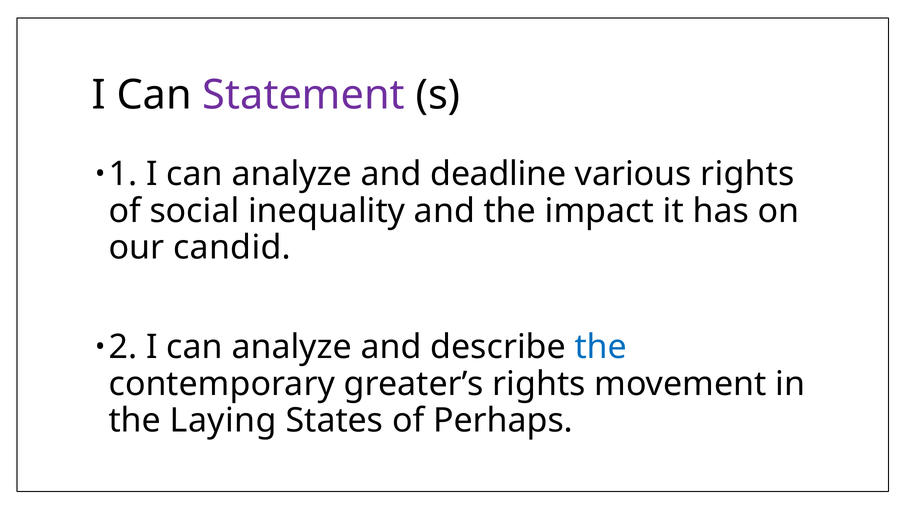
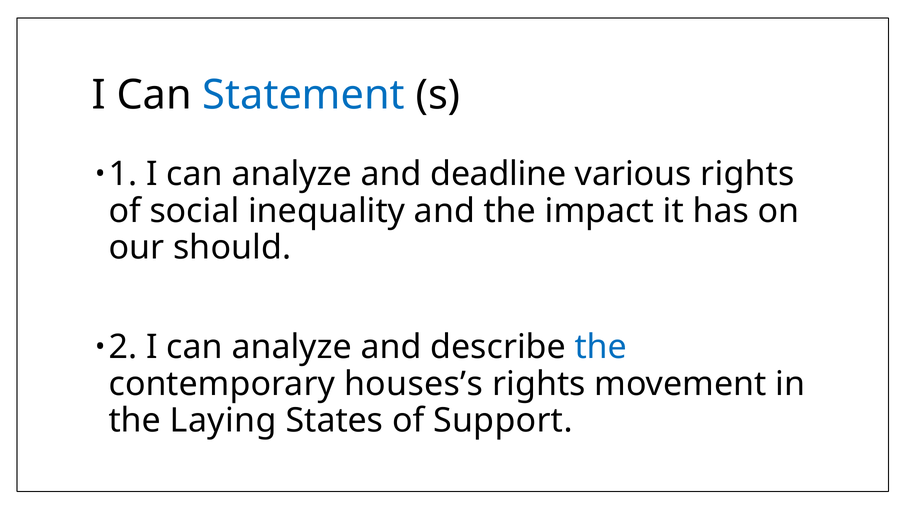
Statement colour: purple -> blue
candid: candid -> should
greater’s: greater’s -> houses’s
Perhaps: Perhaps -> Support
